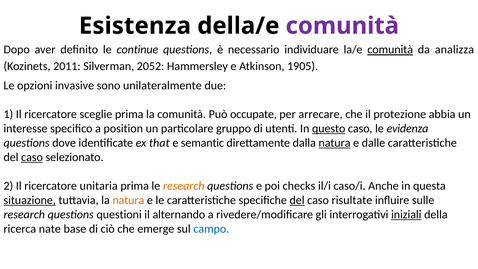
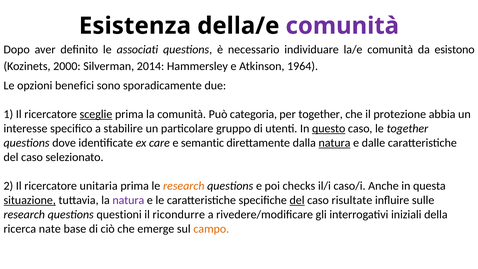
continue: continue -> associati
comunità at (390, 50) underline: present -> none
analizza: analizza -> esistono
2011: 2011 -> 2000
2052: 2052 -> 2014
1905: 1905 -> 1964
invasive: invasive -> benefici
unilateralmente: unilateralmente -> sporadicamente
sceglie underline: none -> present
occupate: occupate -> categoria
per arrecare: arrecare -> together
position: position -> stabilire
le evidenza: evidenza -> together
that: that -> care
caso at (32, 157) underline: present -> none
natura at (128, 200) colour: orange -> purple
alternando: alternando -> ricondurre
iniziali underline: present -> none
campo colour: blue -> orange
